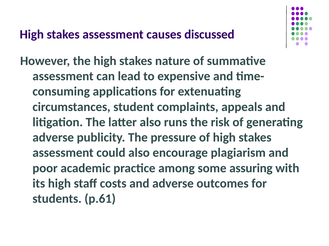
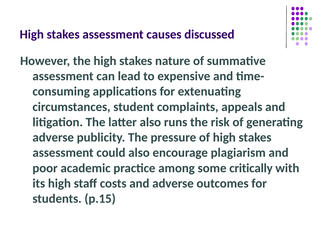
assuring: assuring -> critically
p.61: p.61 -> p.15
